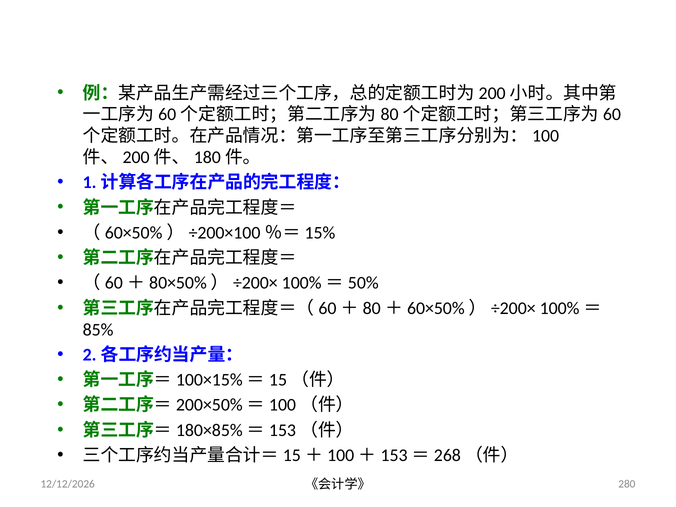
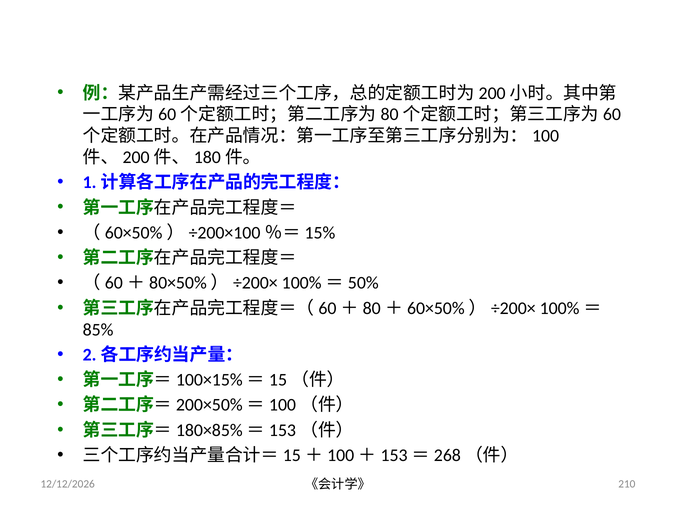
280: 280 -> 210
